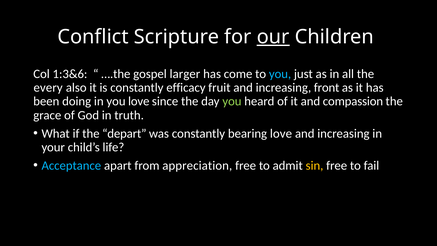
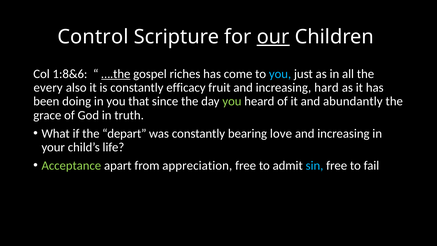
Conflict: Conflict -> Control
1:3&6: 1:3&6 -> 1:8&6
….the underline: none -> present
larger: larger -> riches
front: front -> hard
you love: love -> that
compassion: compassion -> abundantly
Acceptance colour: light blue -> light green
sin colour: yellow -> light blue
